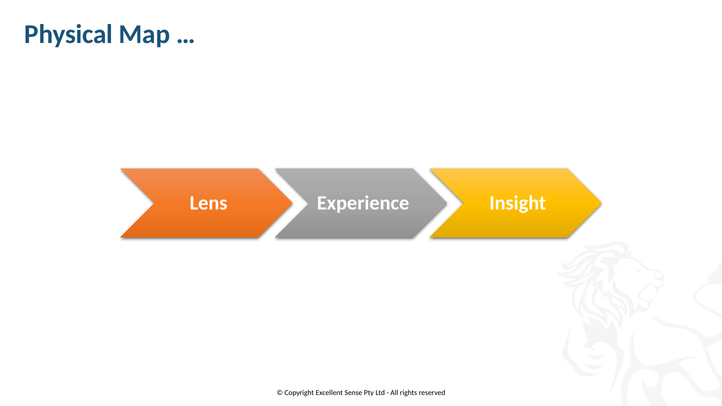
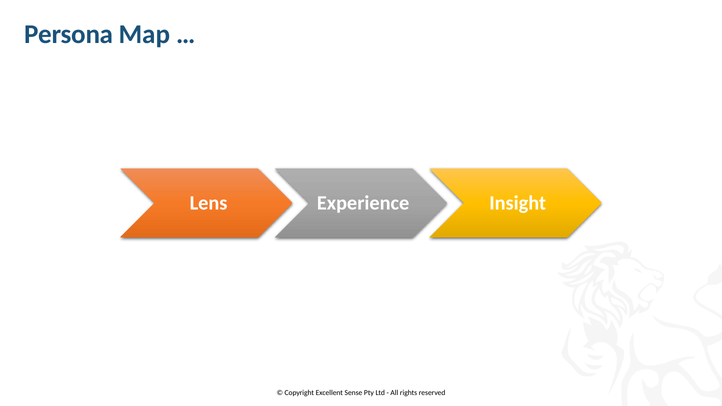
Physical: Physical -> Persona
